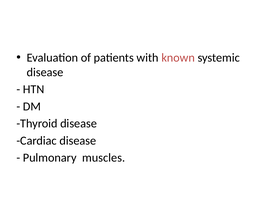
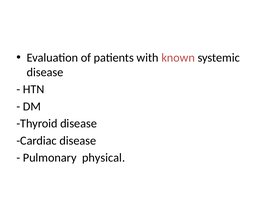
muscles: muscles -> physical
